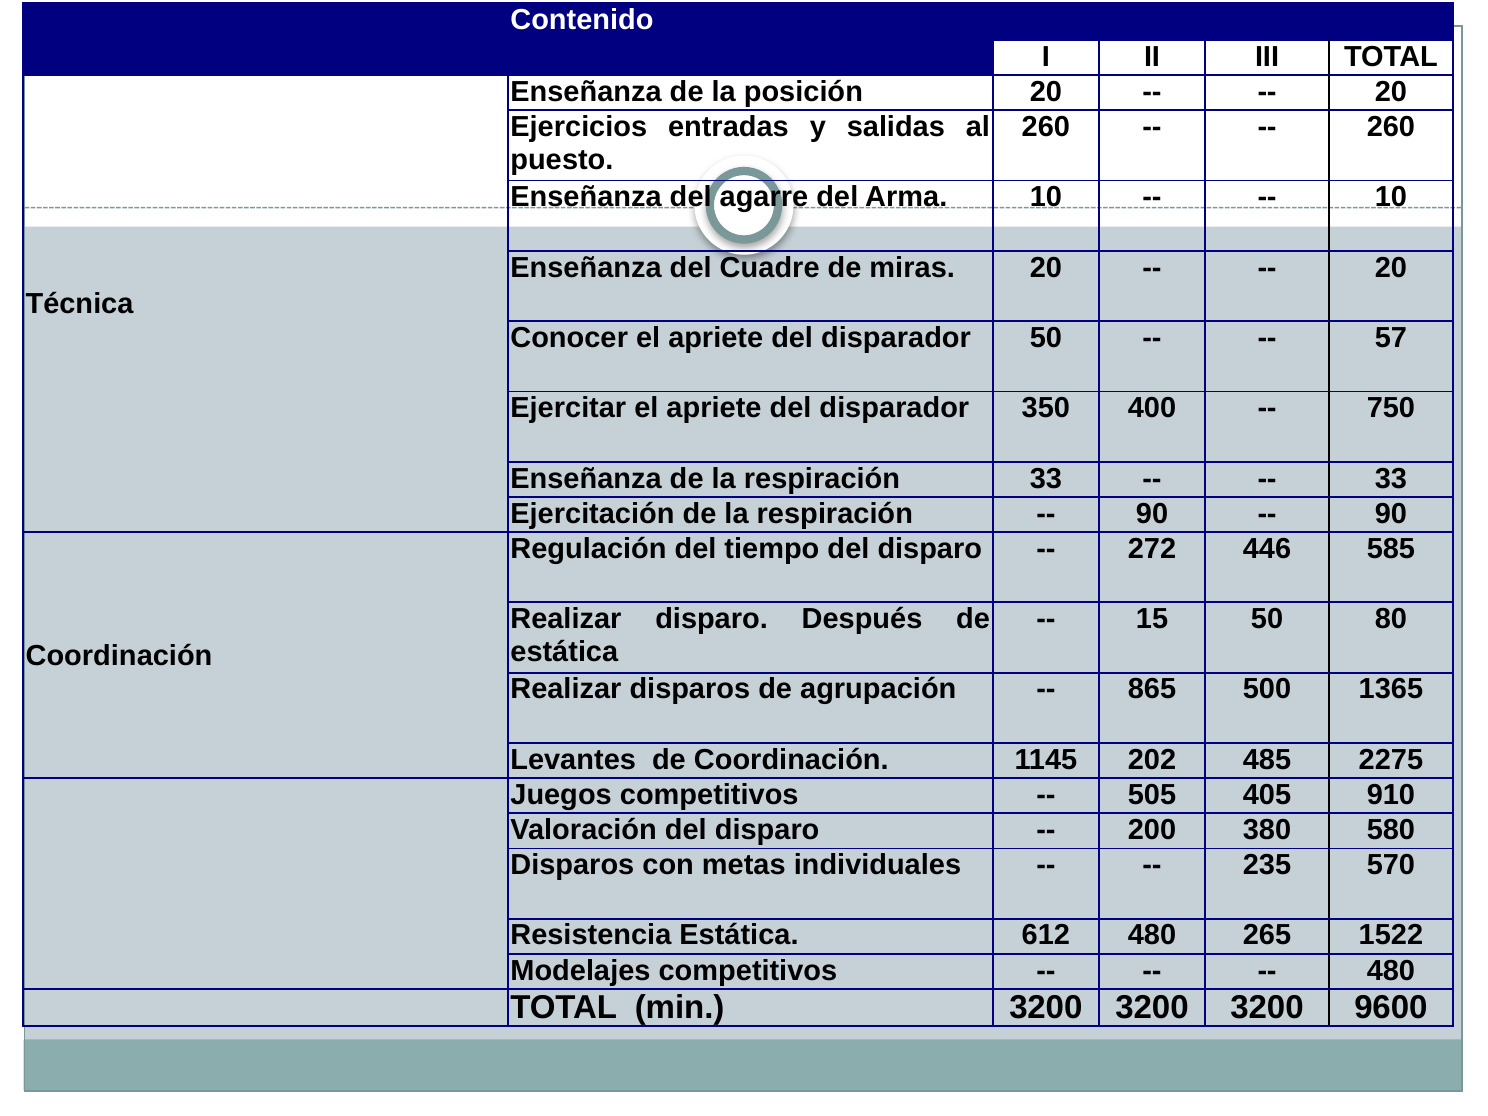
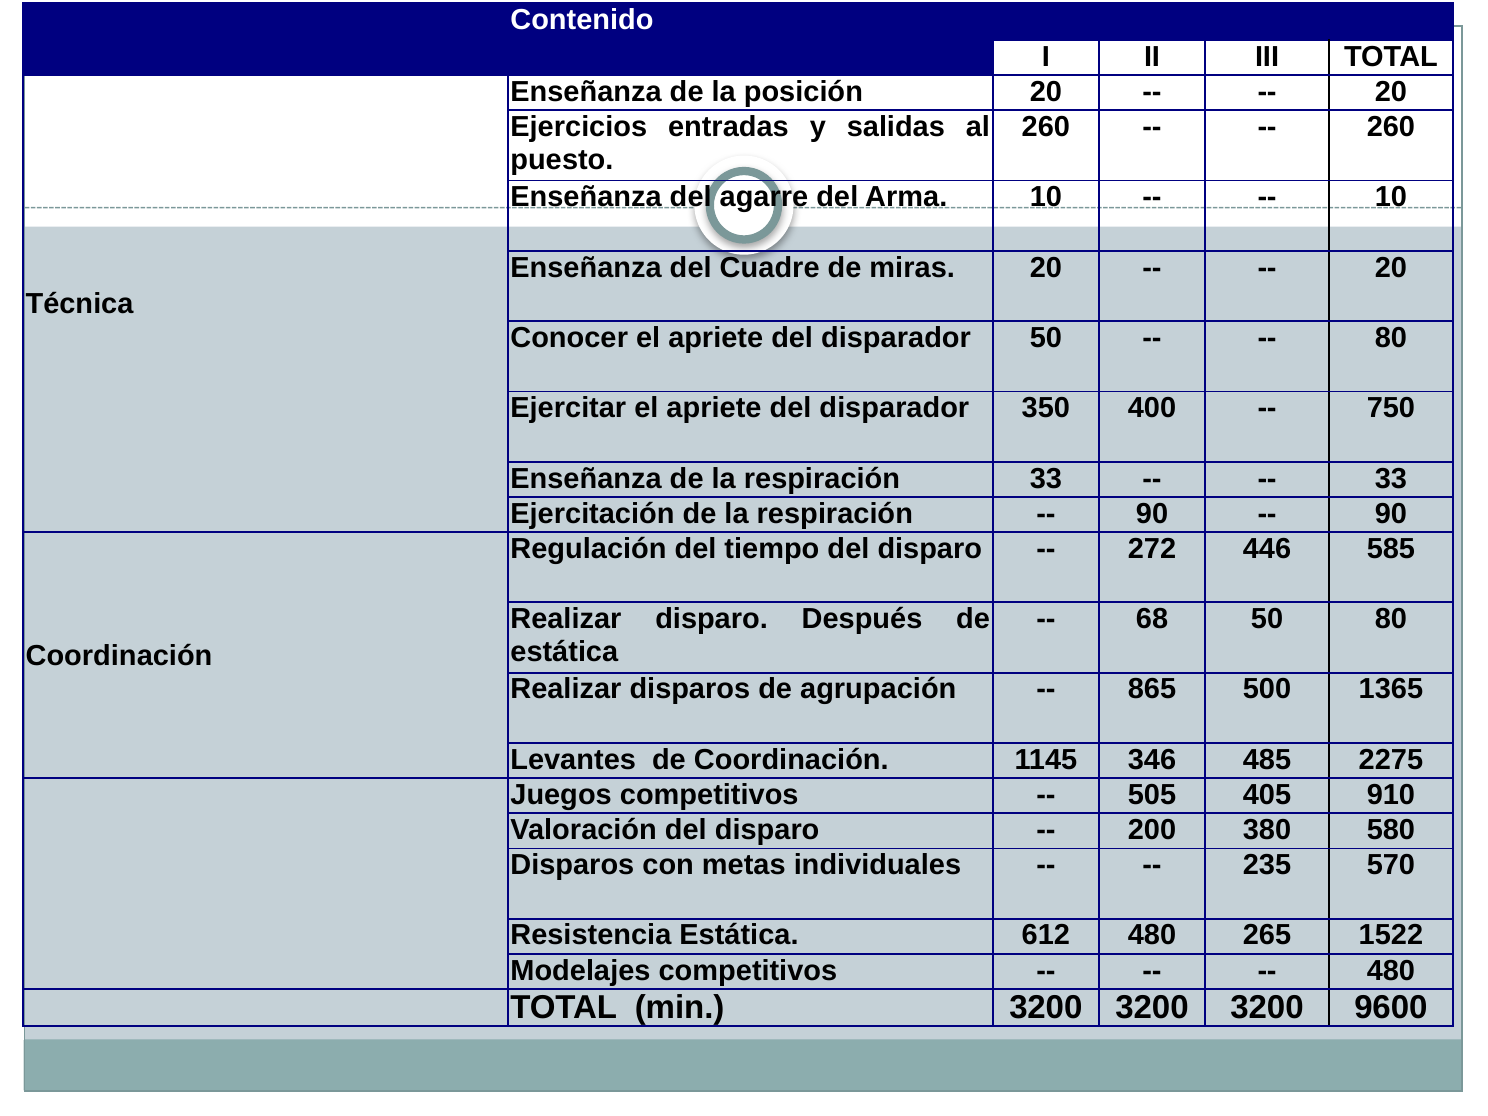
57 at (1391, 338): 57 -> 80
15: 15 -> 68
202: 202 -> 346
